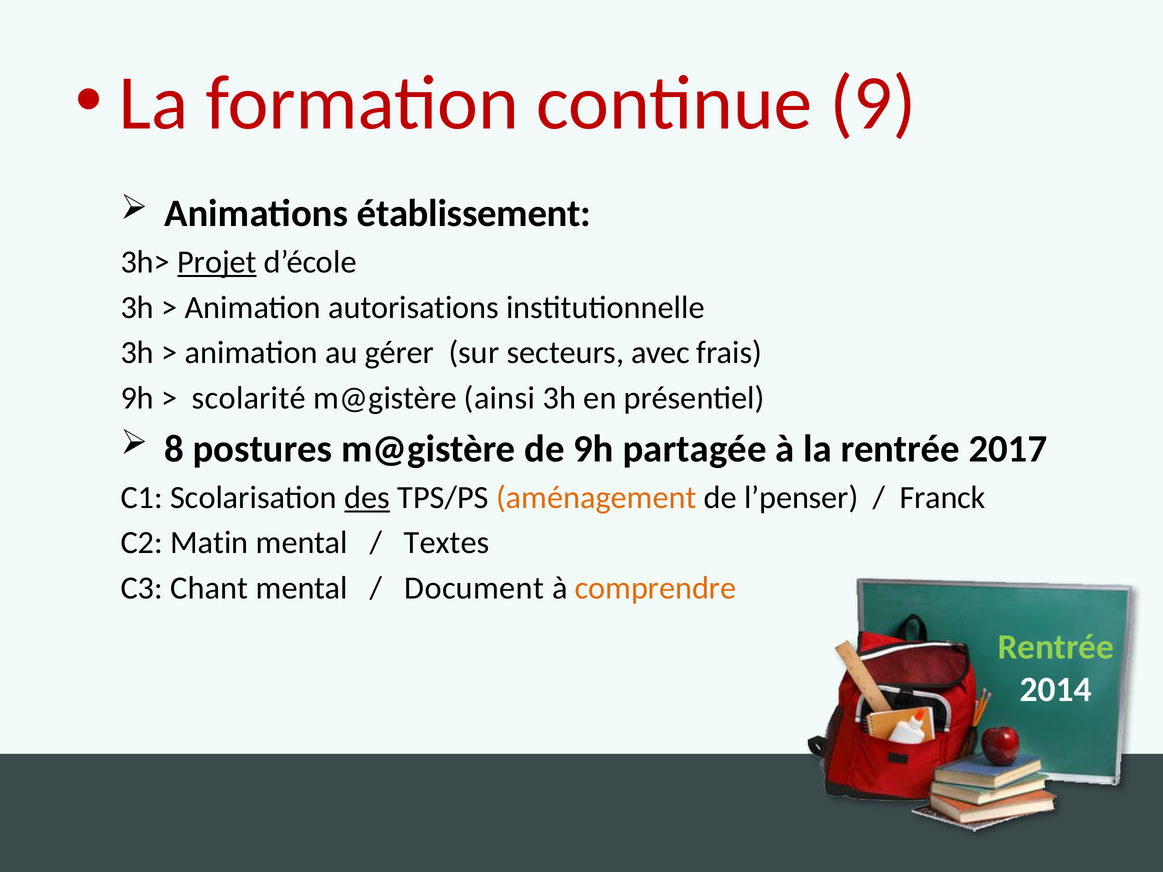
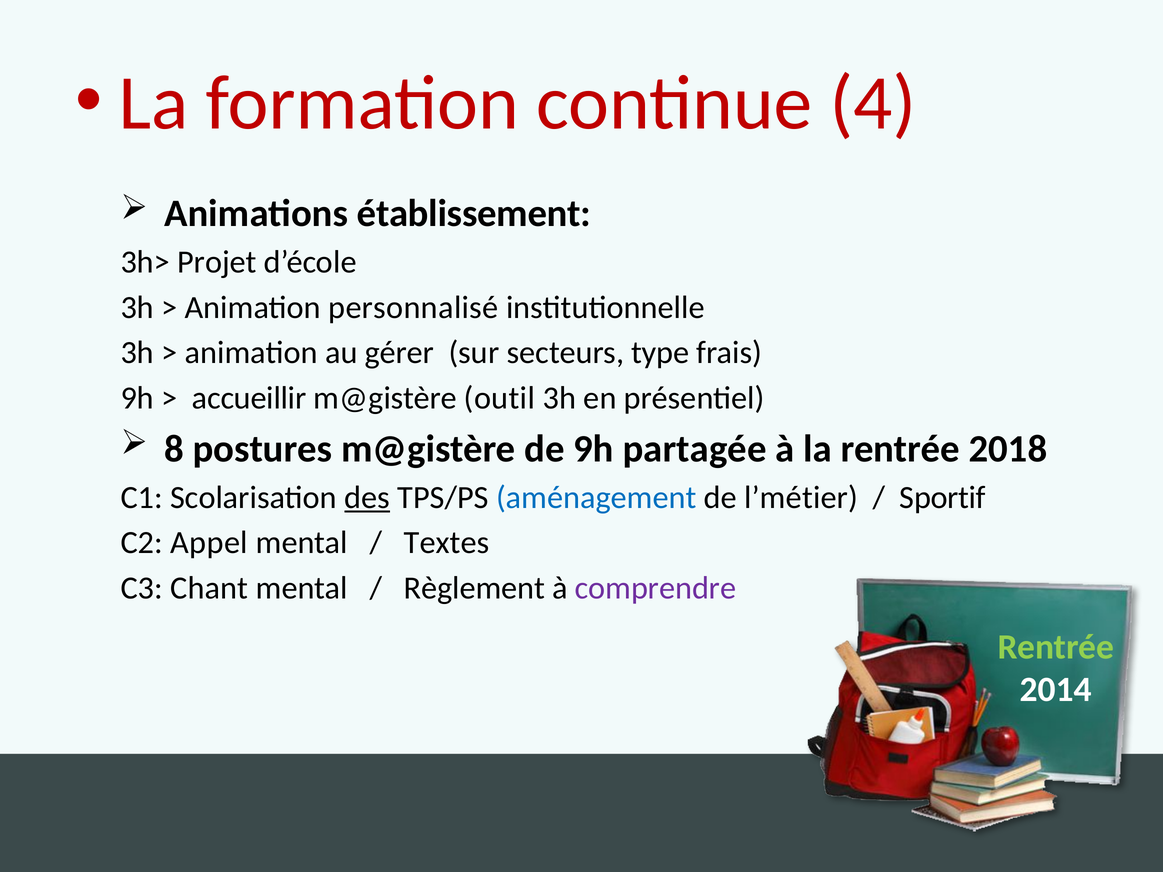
9: 9 -> 4
Projet underline: present -> none
autorisations: autorisations -> personnalisé
avec: avec -> type
scolarité: scolarité -> accueillir
ainsi: ainsi -> outil
2017: 2017 -> 2018
aménagement colour: orange -> blue
l’penser: l’penser -> l’métier
Franck: Franck -> Sportif
Matin: Matin -> Appel
Document: Document -> Règlement
comprendre colour: orange -> purple
